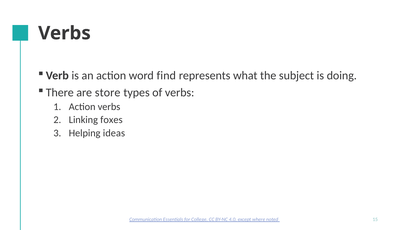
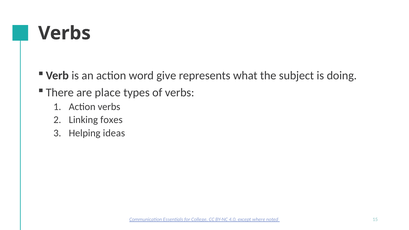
find: find -> give
store: store -> place
